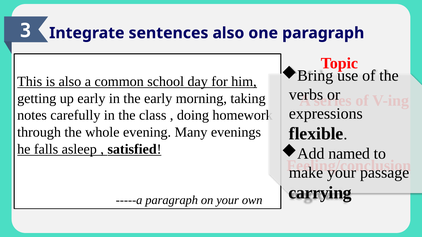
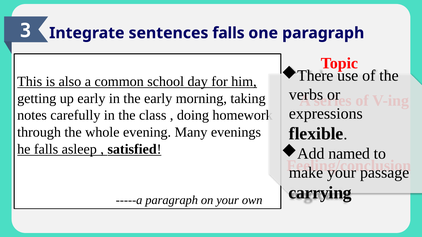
sentences also: also -> falls
Bring: Bring -> There
